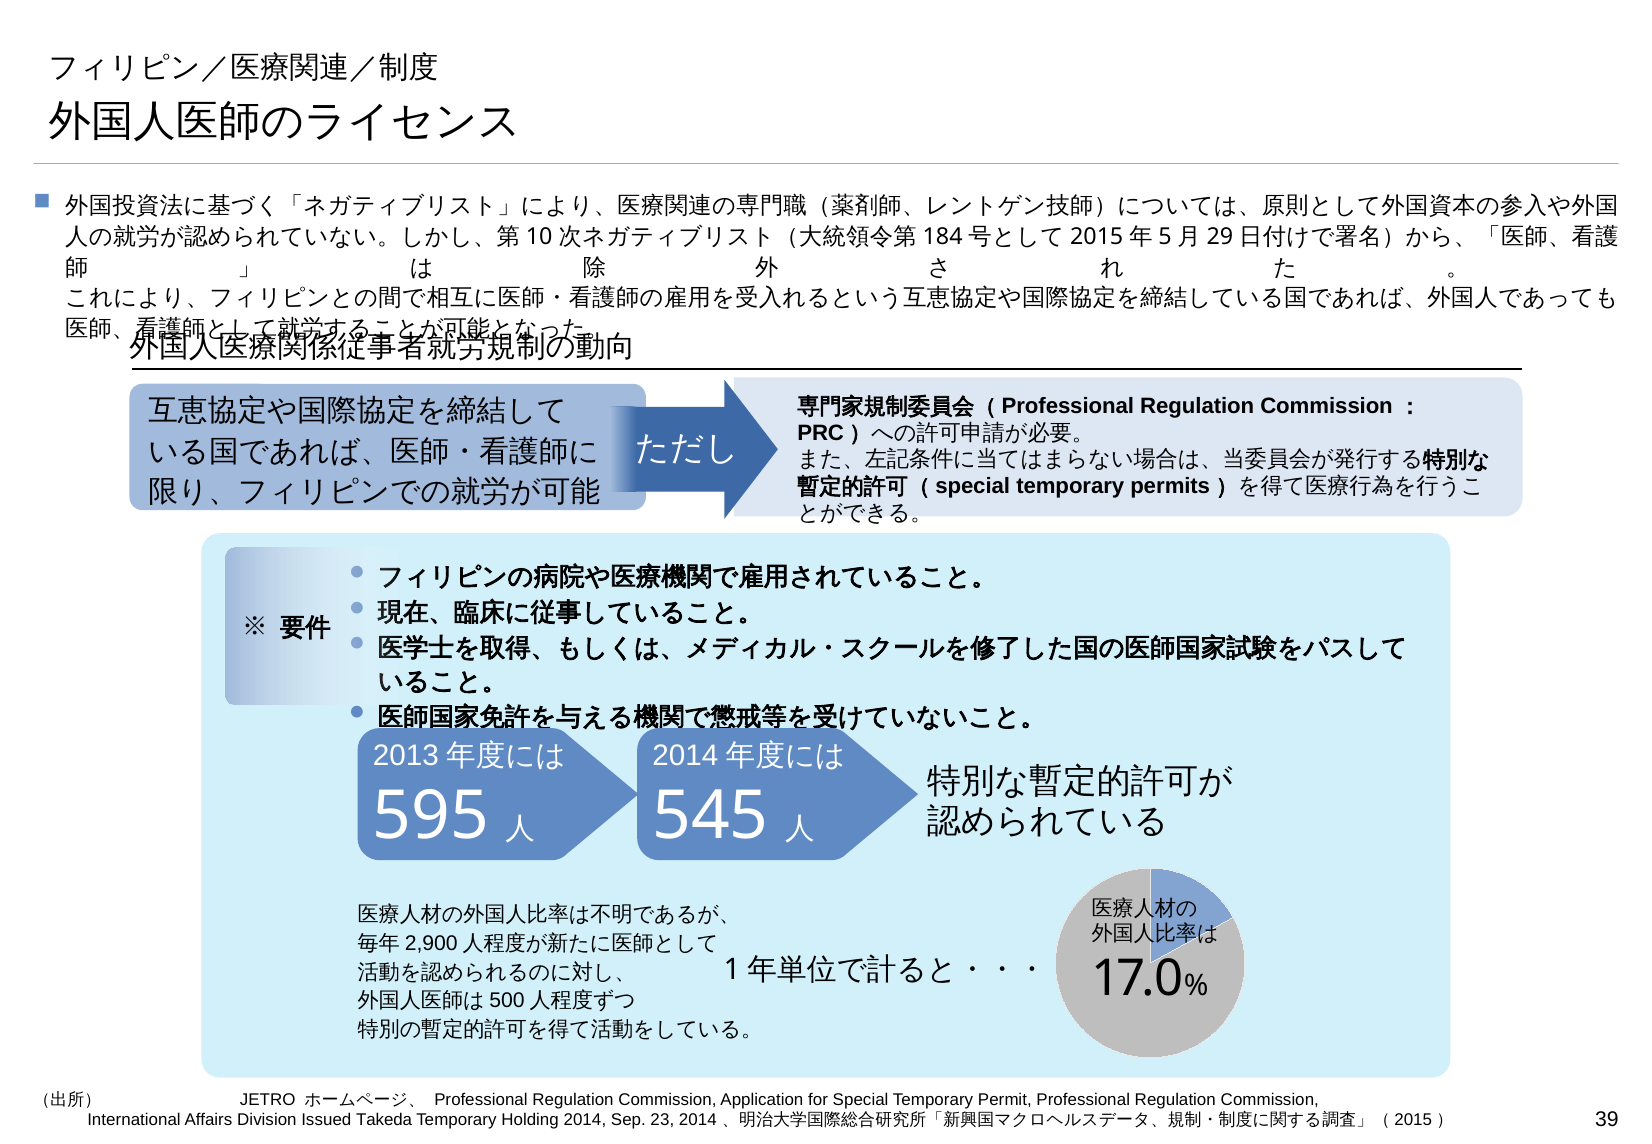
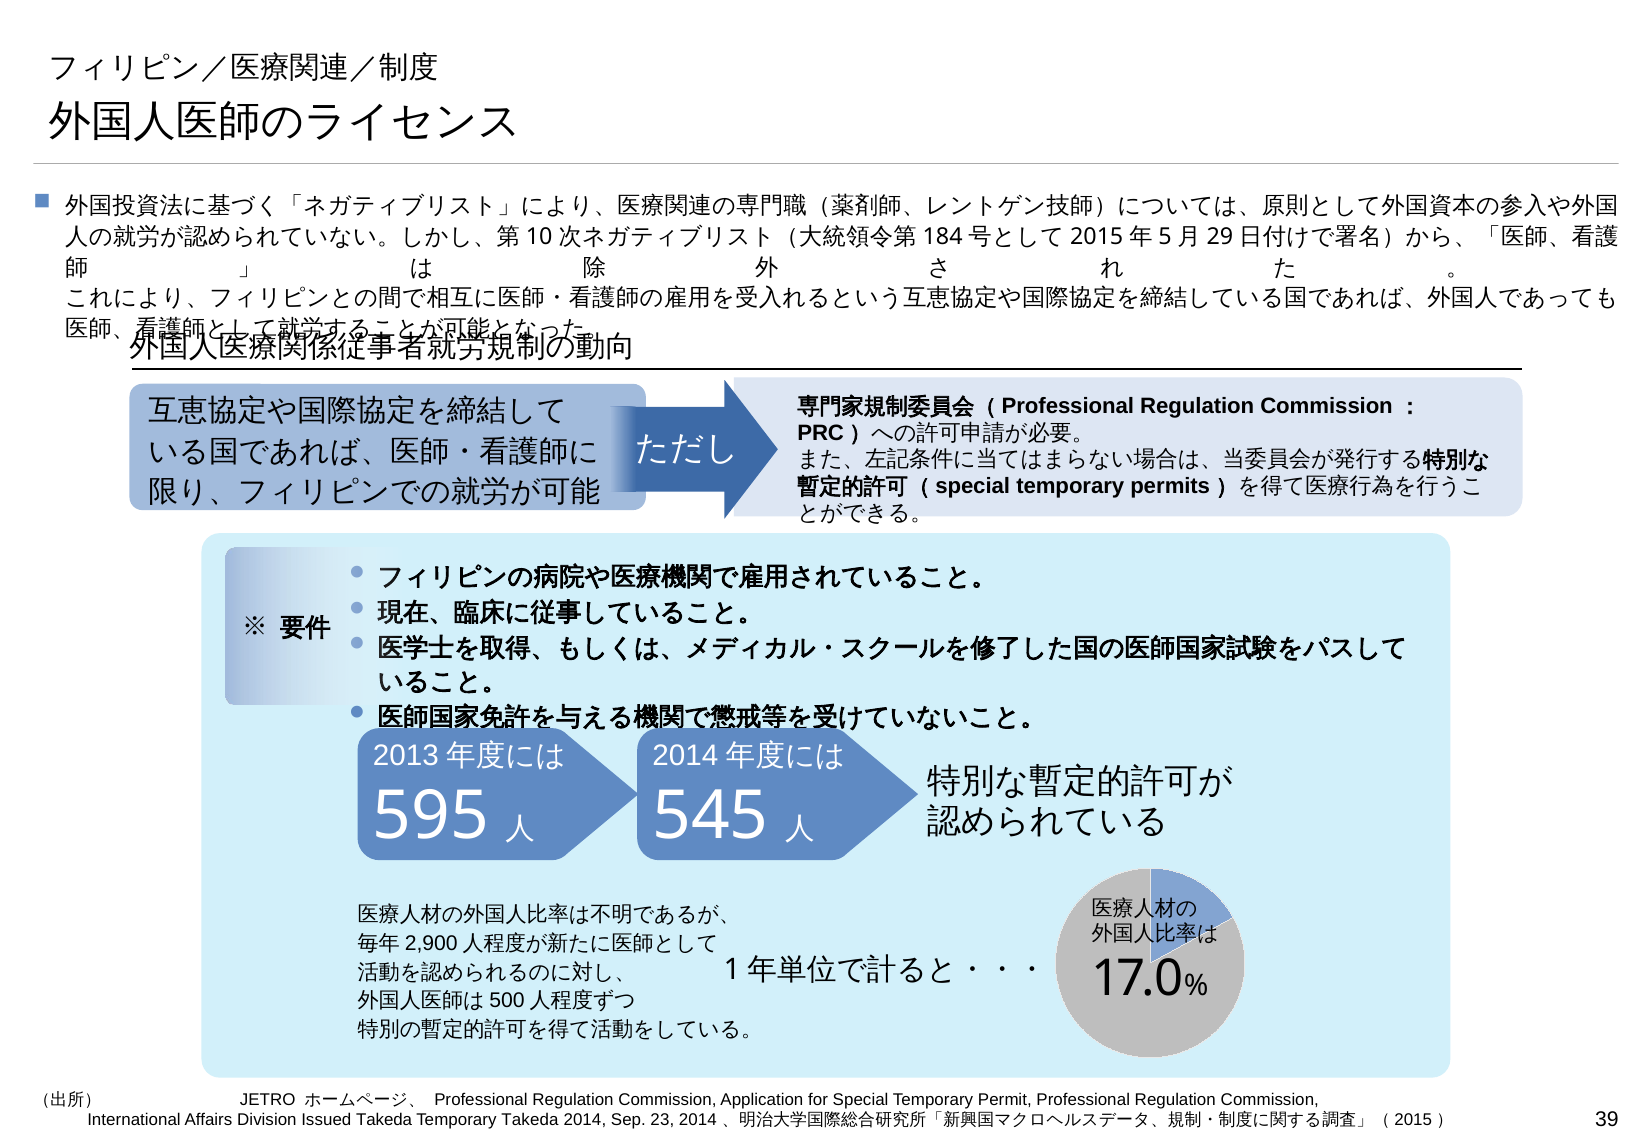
Temporary Holding: Holding -> Takeda
